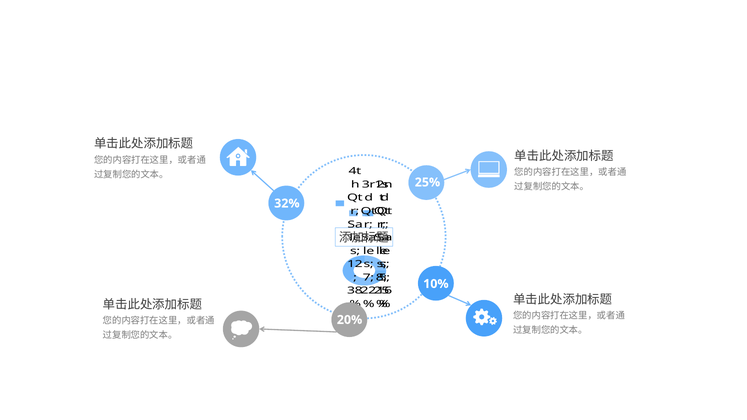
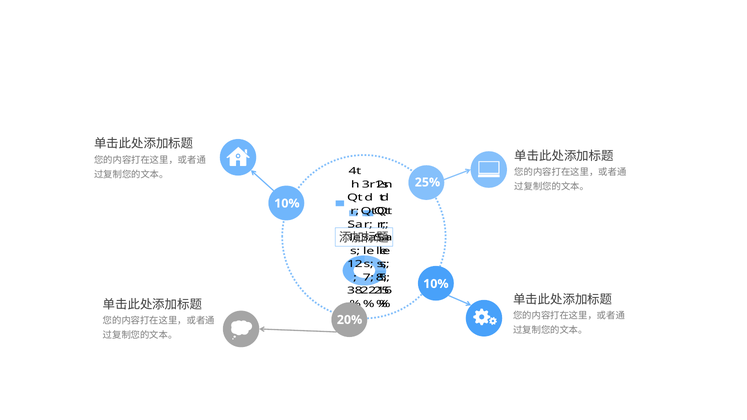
32% at (287, 204): 32% -> 10%
